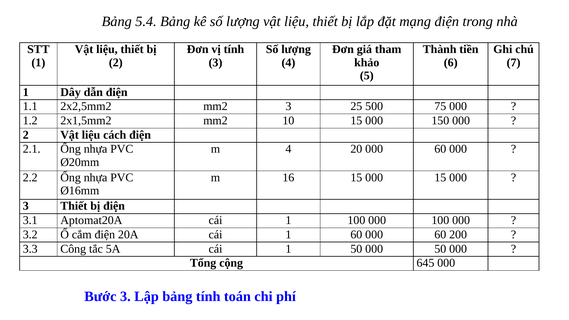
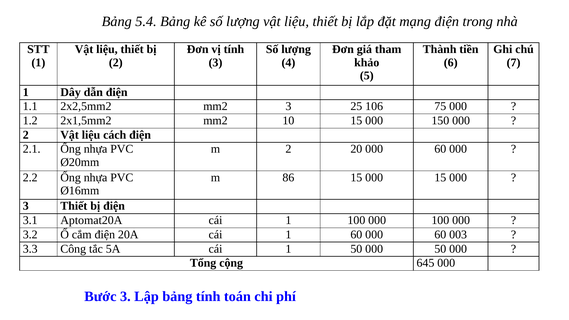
500: 500 -> 106
m 4: 4 -> 2
16: 16 -> 86
200: 200 -> 003
